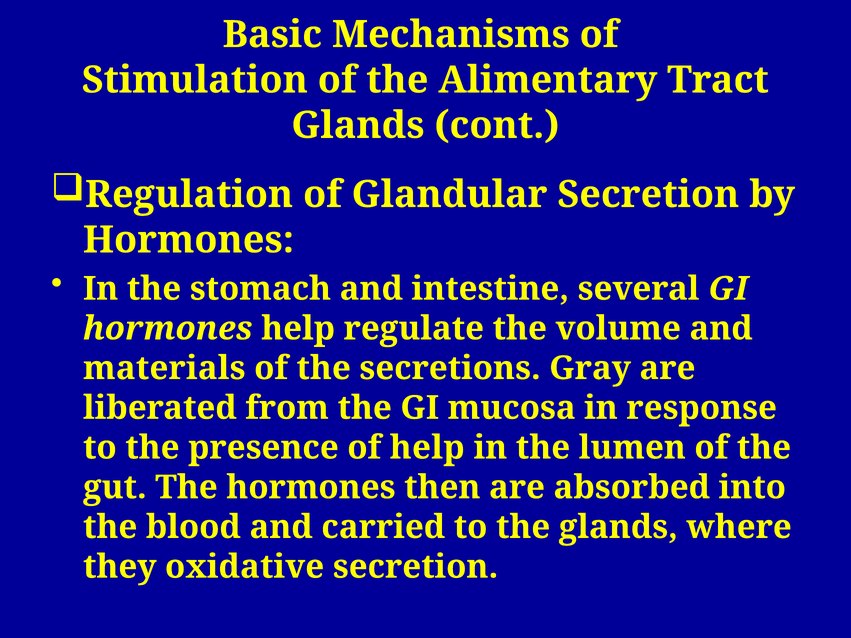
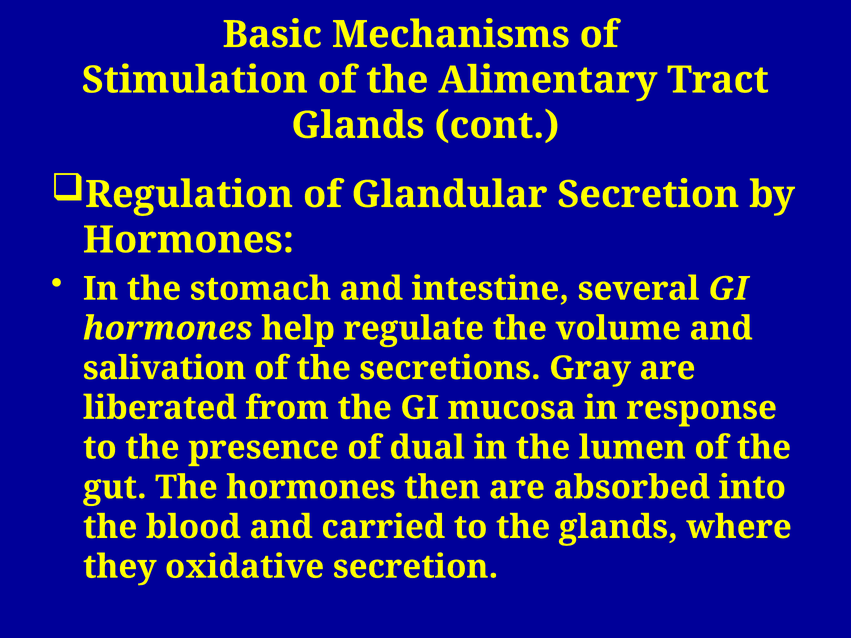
materials: materials -> salivation
of help: help -> dual
